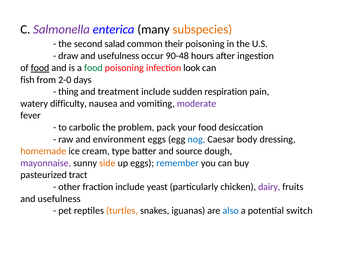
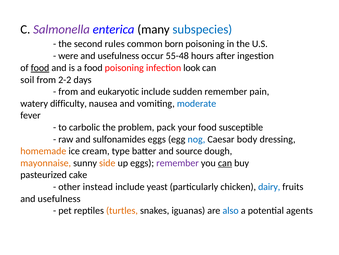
subspecies colour: orange -> blue
salad: salad -> rules
their: their -> born
draw: draw -> were
90-48: 90-48 -> 55-48
food at (93, 68) colour: green -> black
fish: fish -> soil
2-0: 2-0 -> 2-2
thing at (68, 91): thing -> from
treatment: treatment -> eukaryotic
sudden respiration: respiration -> remember
moderate colour: purple -> blue
desiccation: desiccation -> susceptible
environment: environment -> sulfonamides
mayonnaise colour: purple -> orange
remember at (178, 163) colour: blue -> purple
can at (225, 163) underline: none -> present
tract: tract -> cake
fraction: fraction -> instead
dairy colour: purple -> blue
switch: switch -> agents
